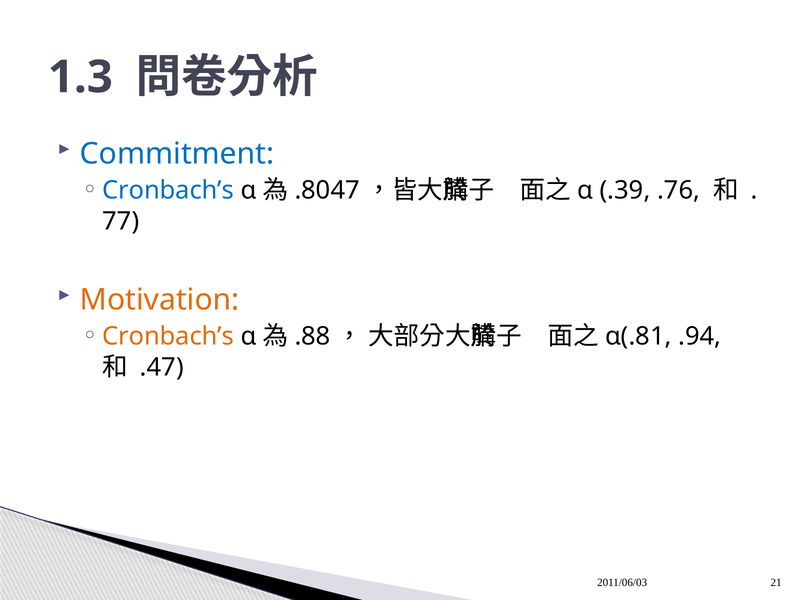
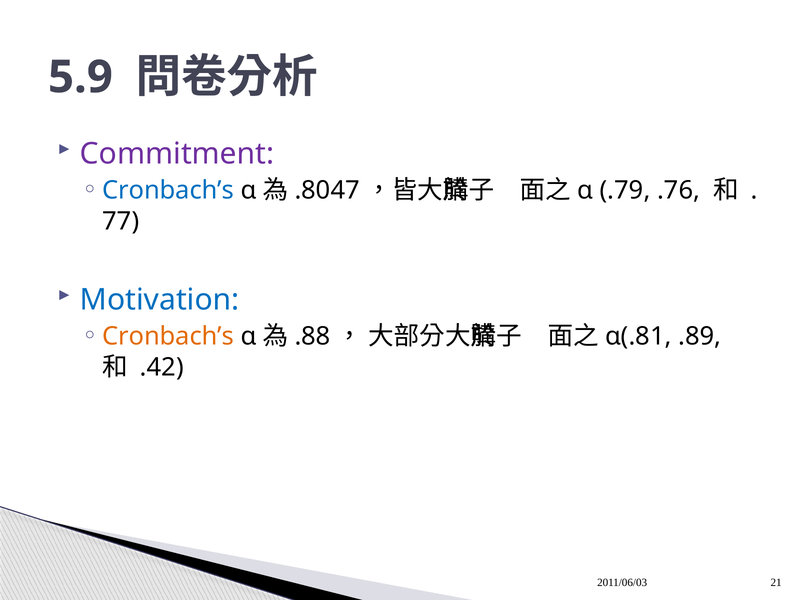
1.3: 1.3 -> 5.9
Commitment colour: blue -> purple
.39: .39 -> .79
Motivation colour: orange -> blue
.94: .94 -> .89
.47: .47 -> .42
